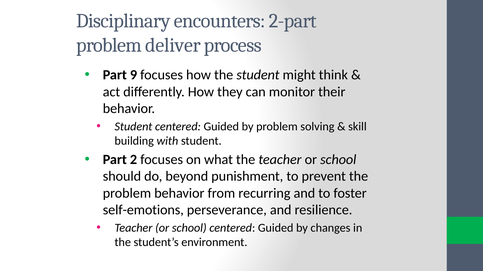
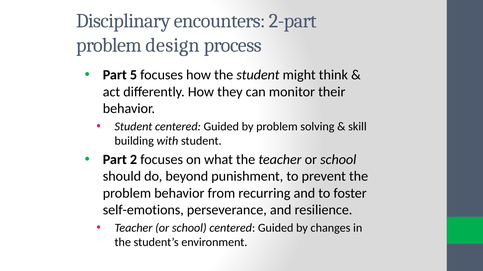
deliver: deliver -> design
9: 9 -> 5
